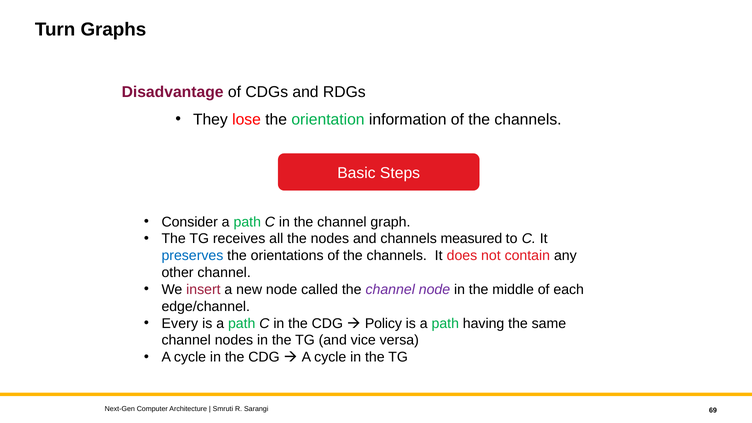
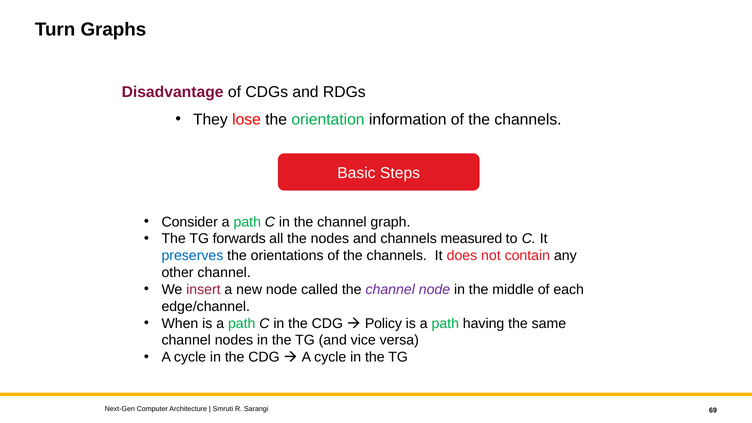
receives: receives -> forwards
Every: Every -> When
